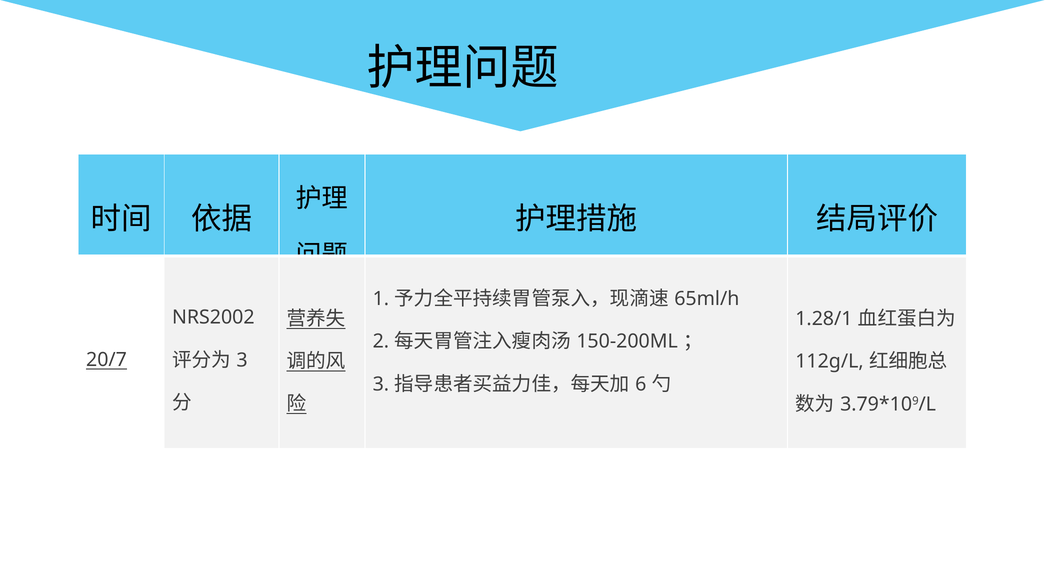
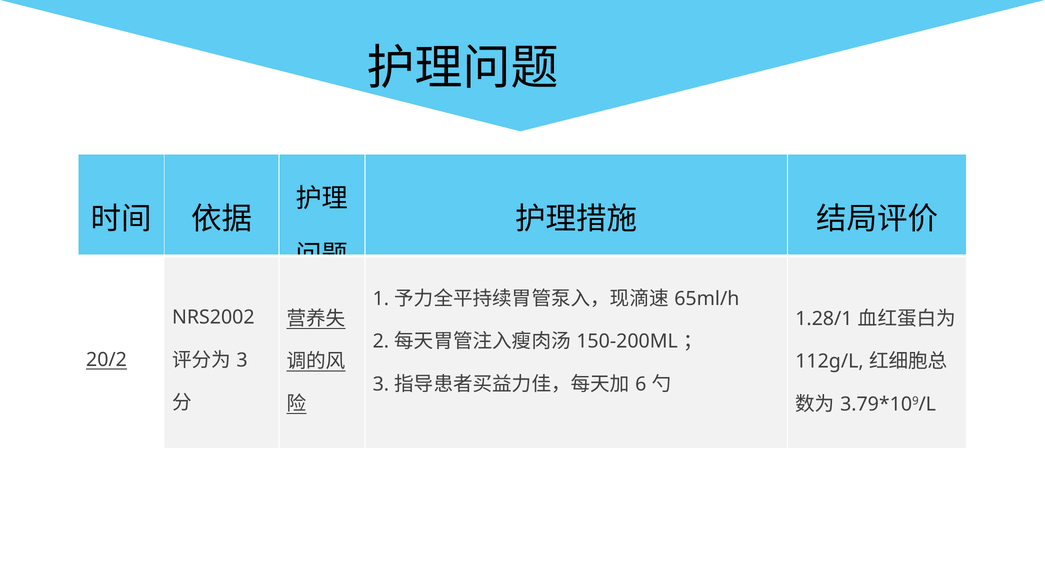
20/7: 20/7 -> 20/2
